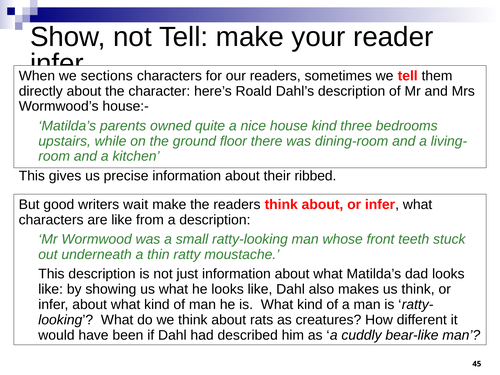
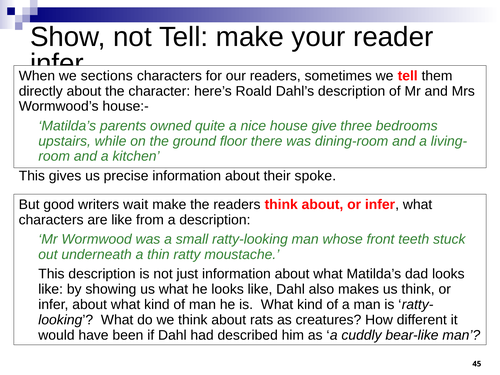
house kind: kind -> give
ribbed: ribbed -> spoke
